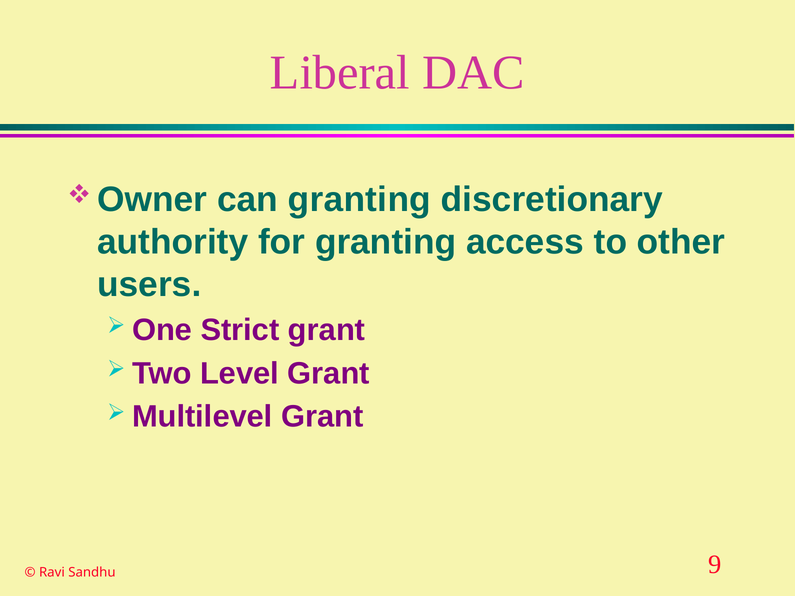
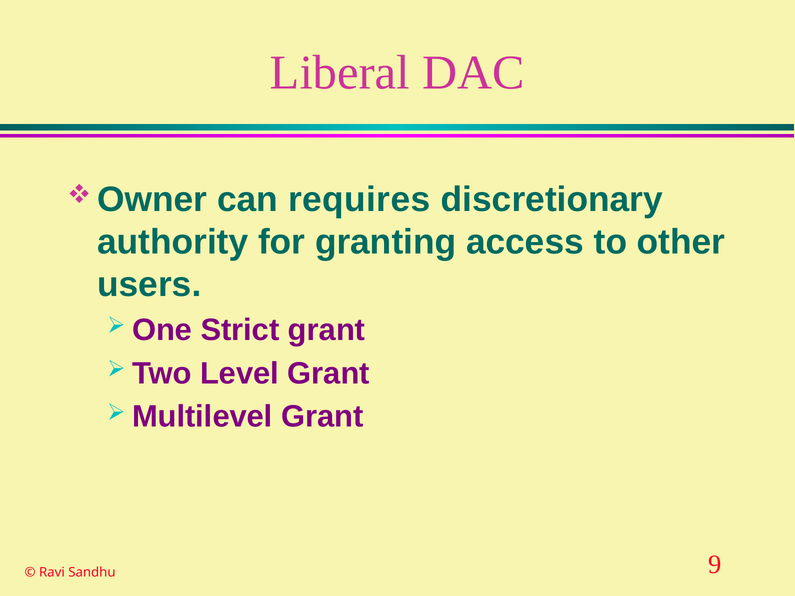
can granting: granting -> requires
